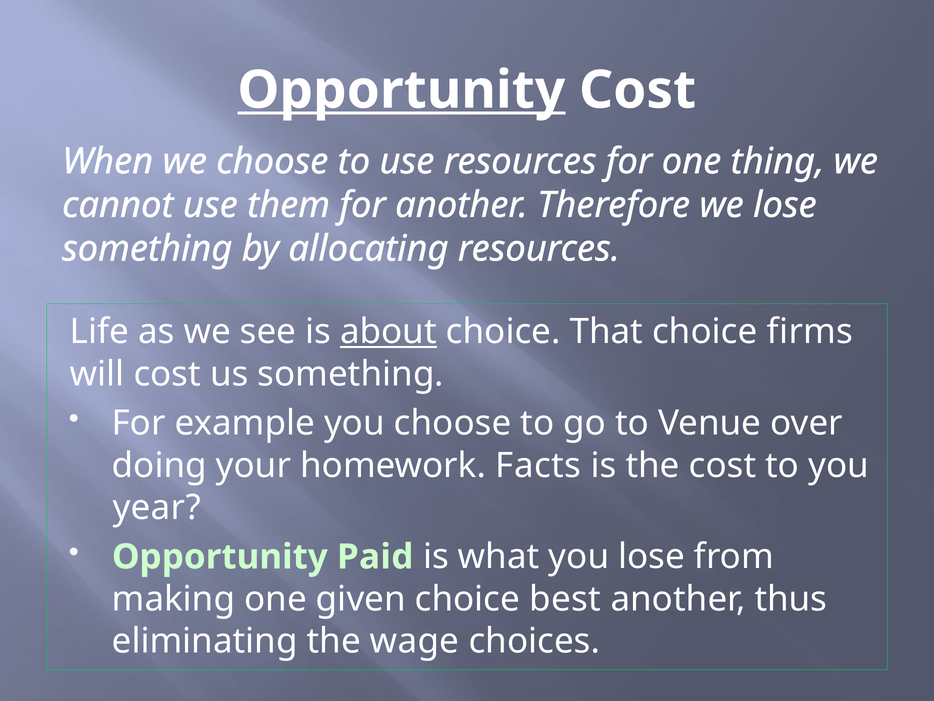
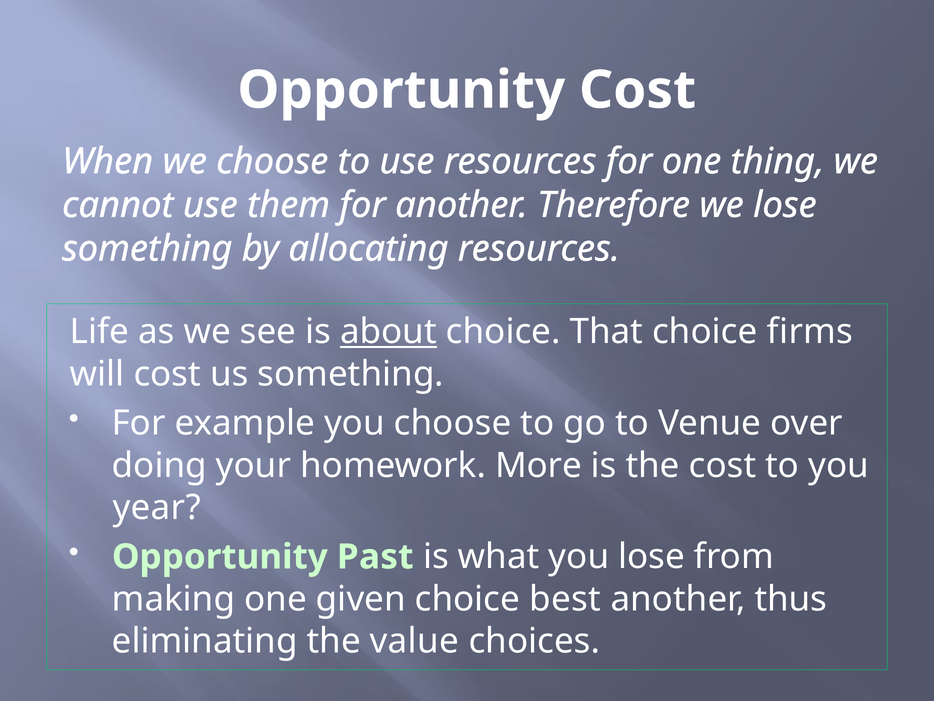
Opportunity at (401, 90) underline: present -> none
Facts: Facts -> More
Paid: Paid -> Past
wage: wage -> value
